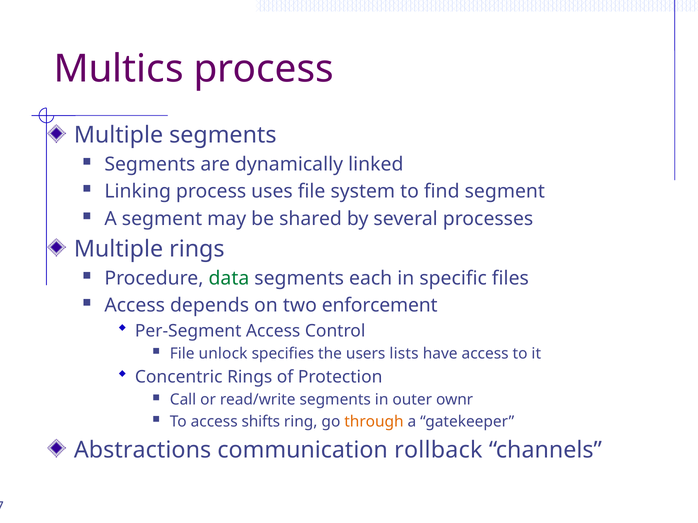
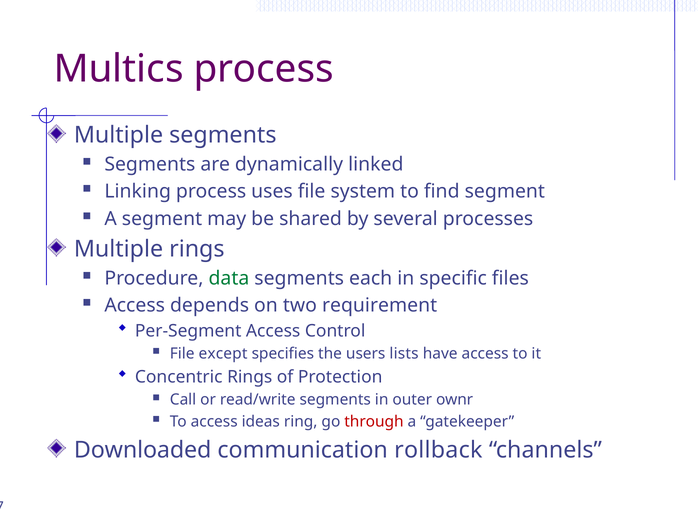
enforcement: enforcement -> requirement
unlock: unlock -> except
shifts: shifts -> ideas
through colour: orange -> red
Abstractions: Abstractions -> Downloaded
